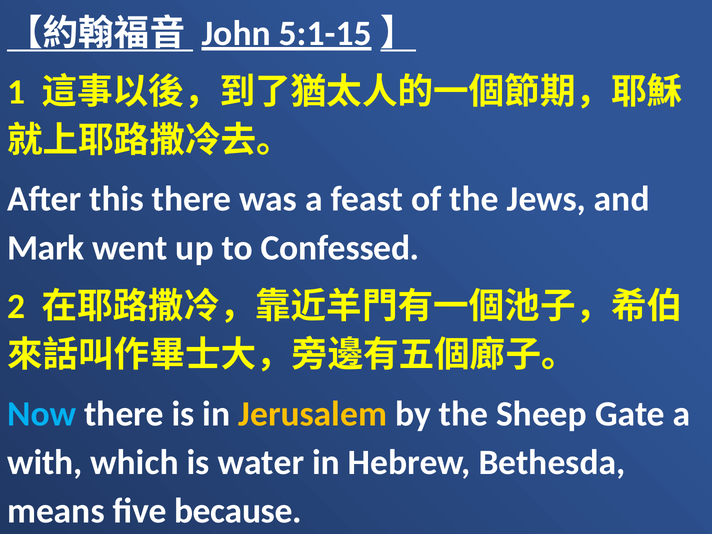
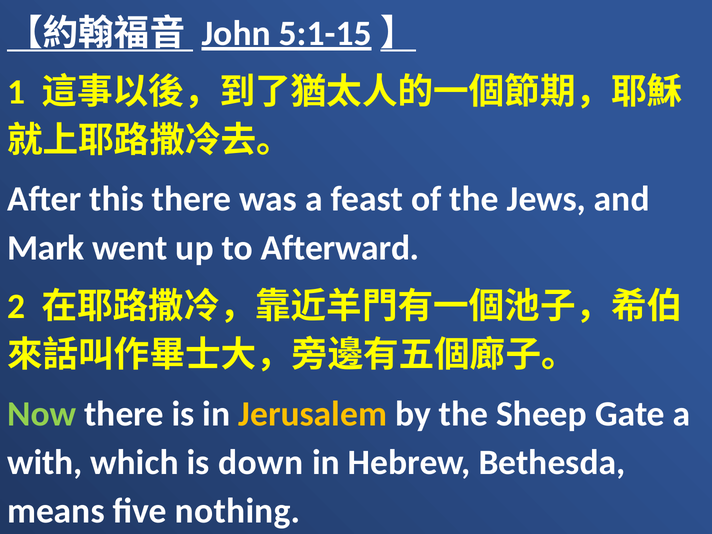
Confessed: Confessed -> Afterward
Now colour: light blue -> light green
water: water -> down
because: because -> nothing
